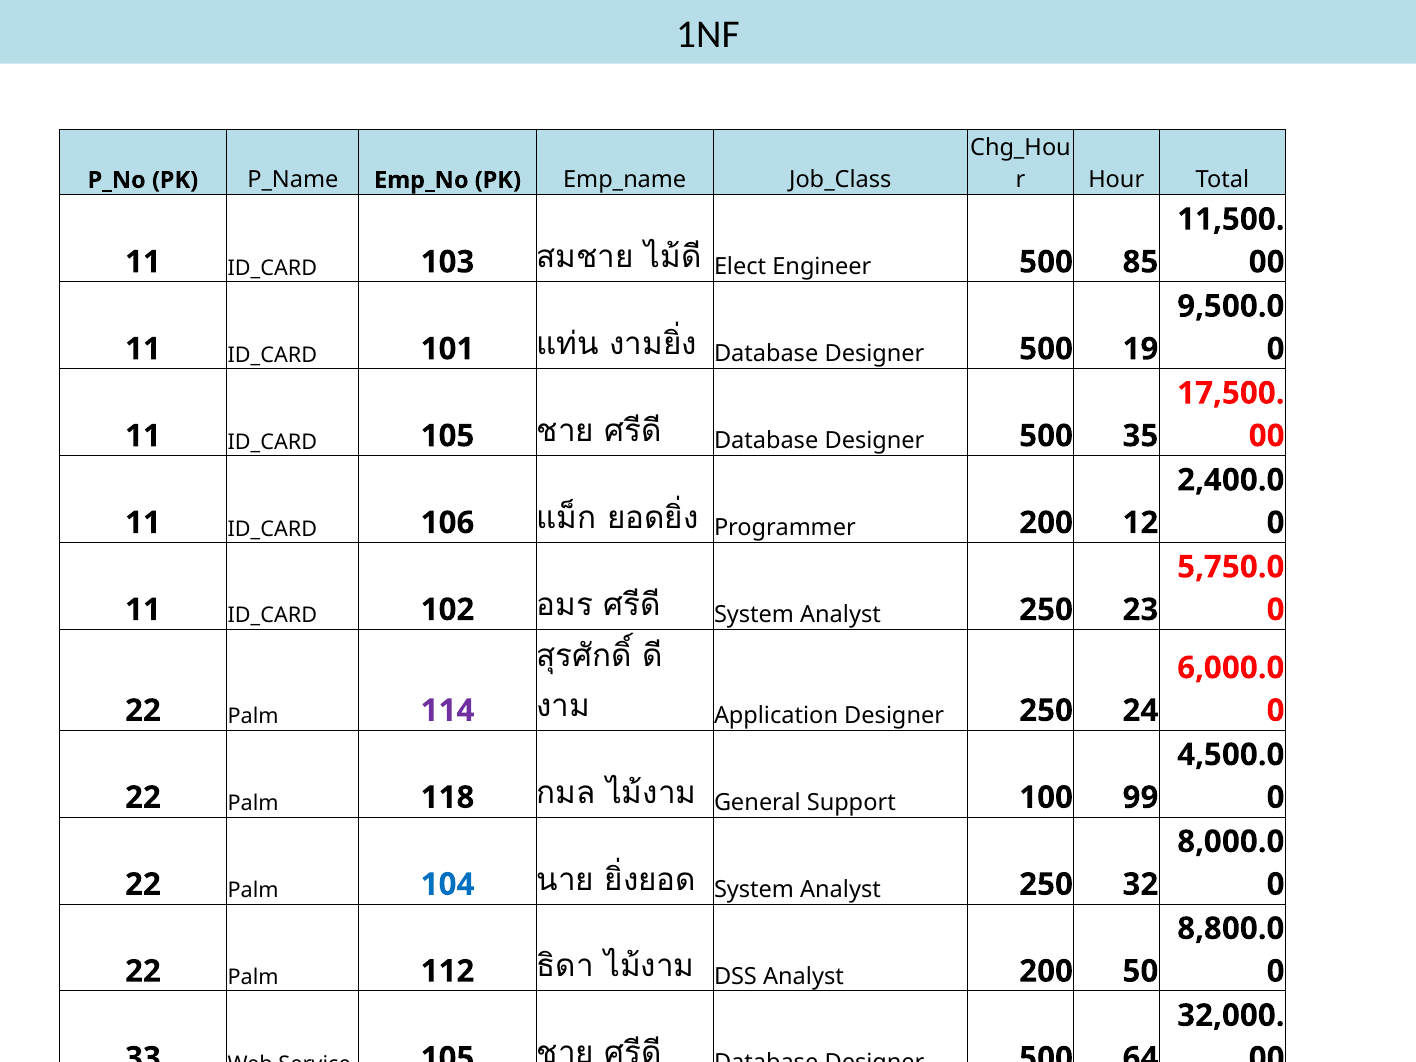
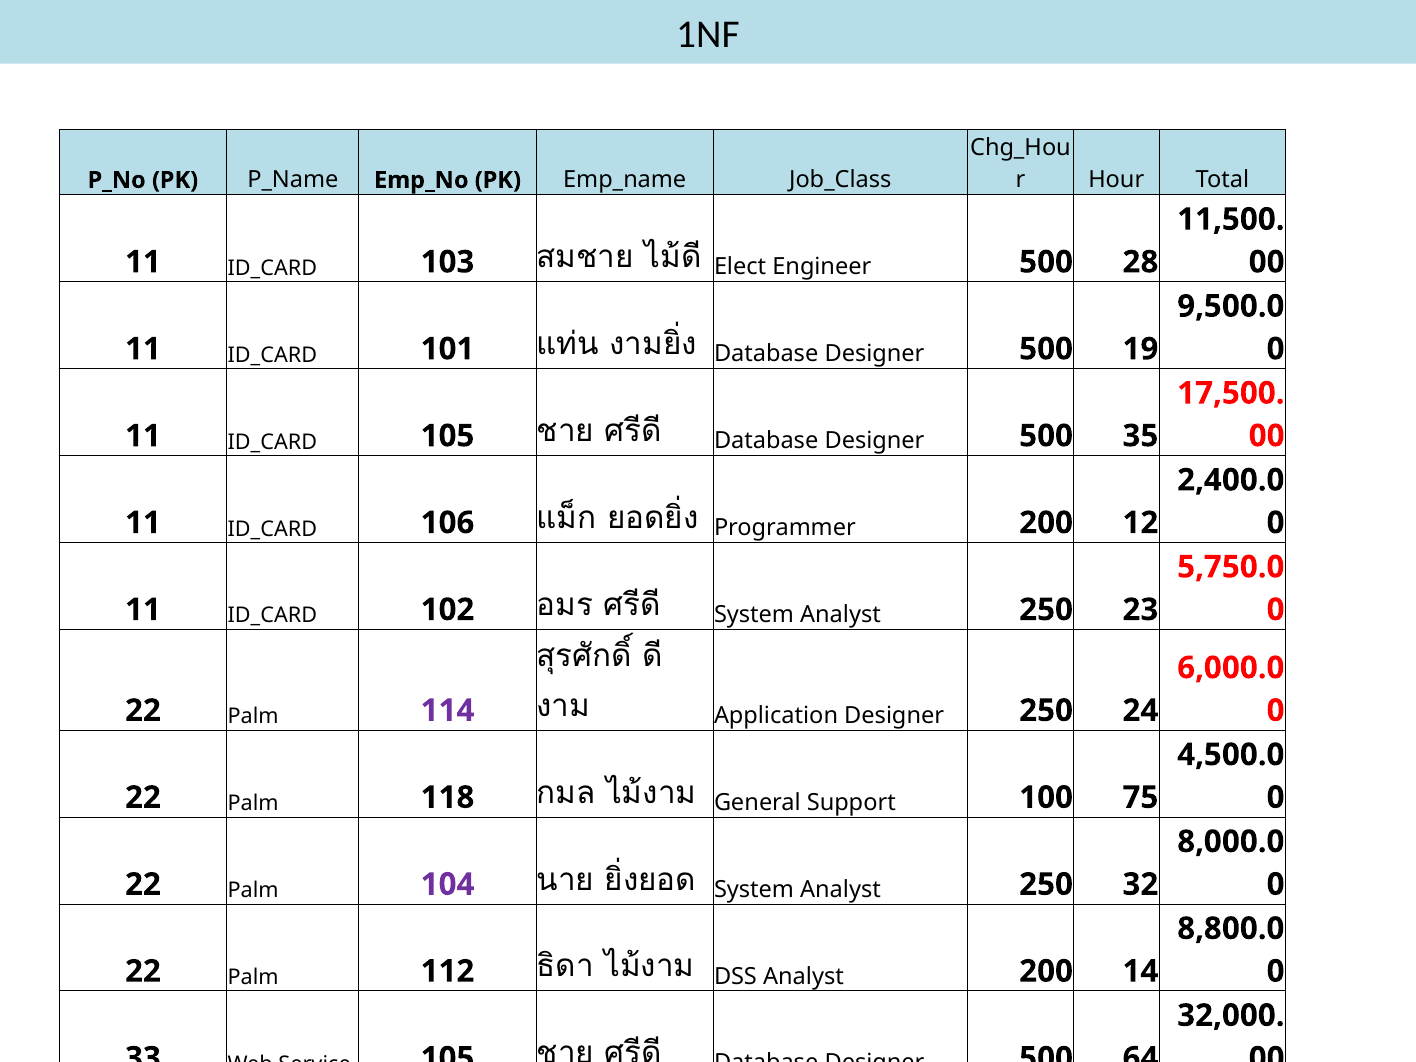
85: 85 -> 28
99: 99 -> 75
104 at (448, 884) colour: blue -> purple
50: 50 -> 14
